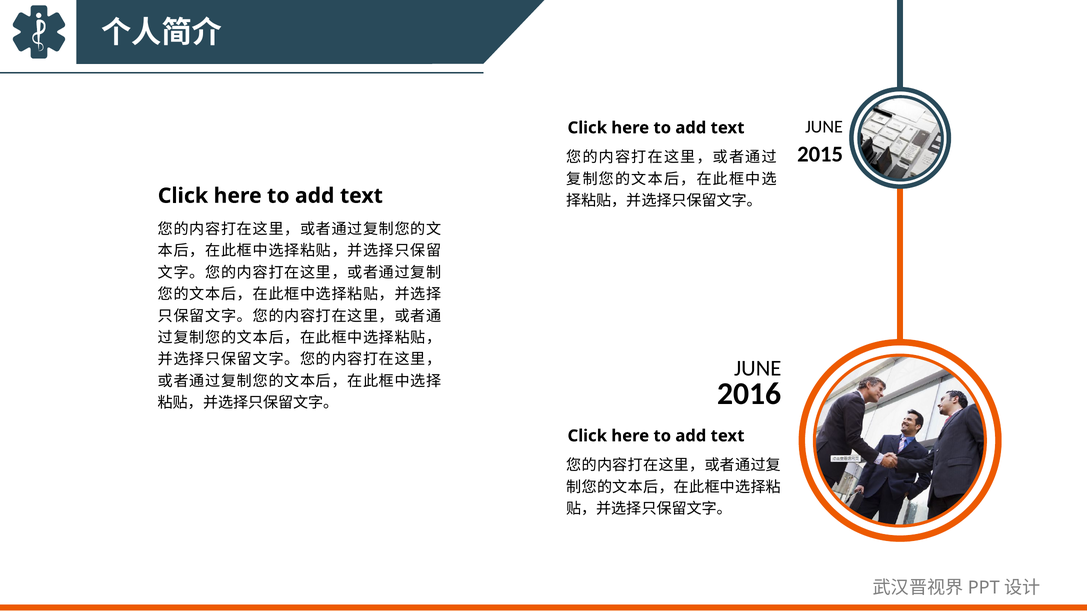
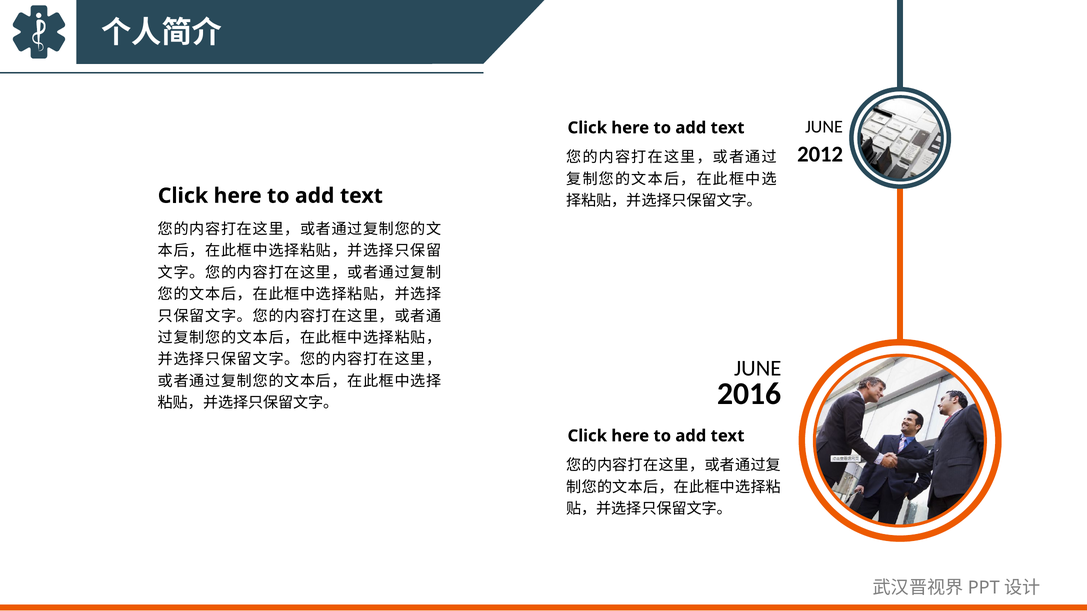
2015: 2015 -> 2012
